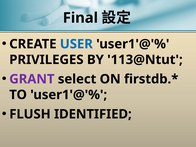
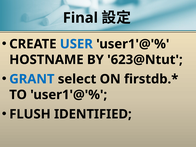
PRIVILEGES: PRIVILEGES -> HOSTNAME
113@Ntut: 113@Ntut -> 623@Ntut
GRANT colour: purple -> blue
